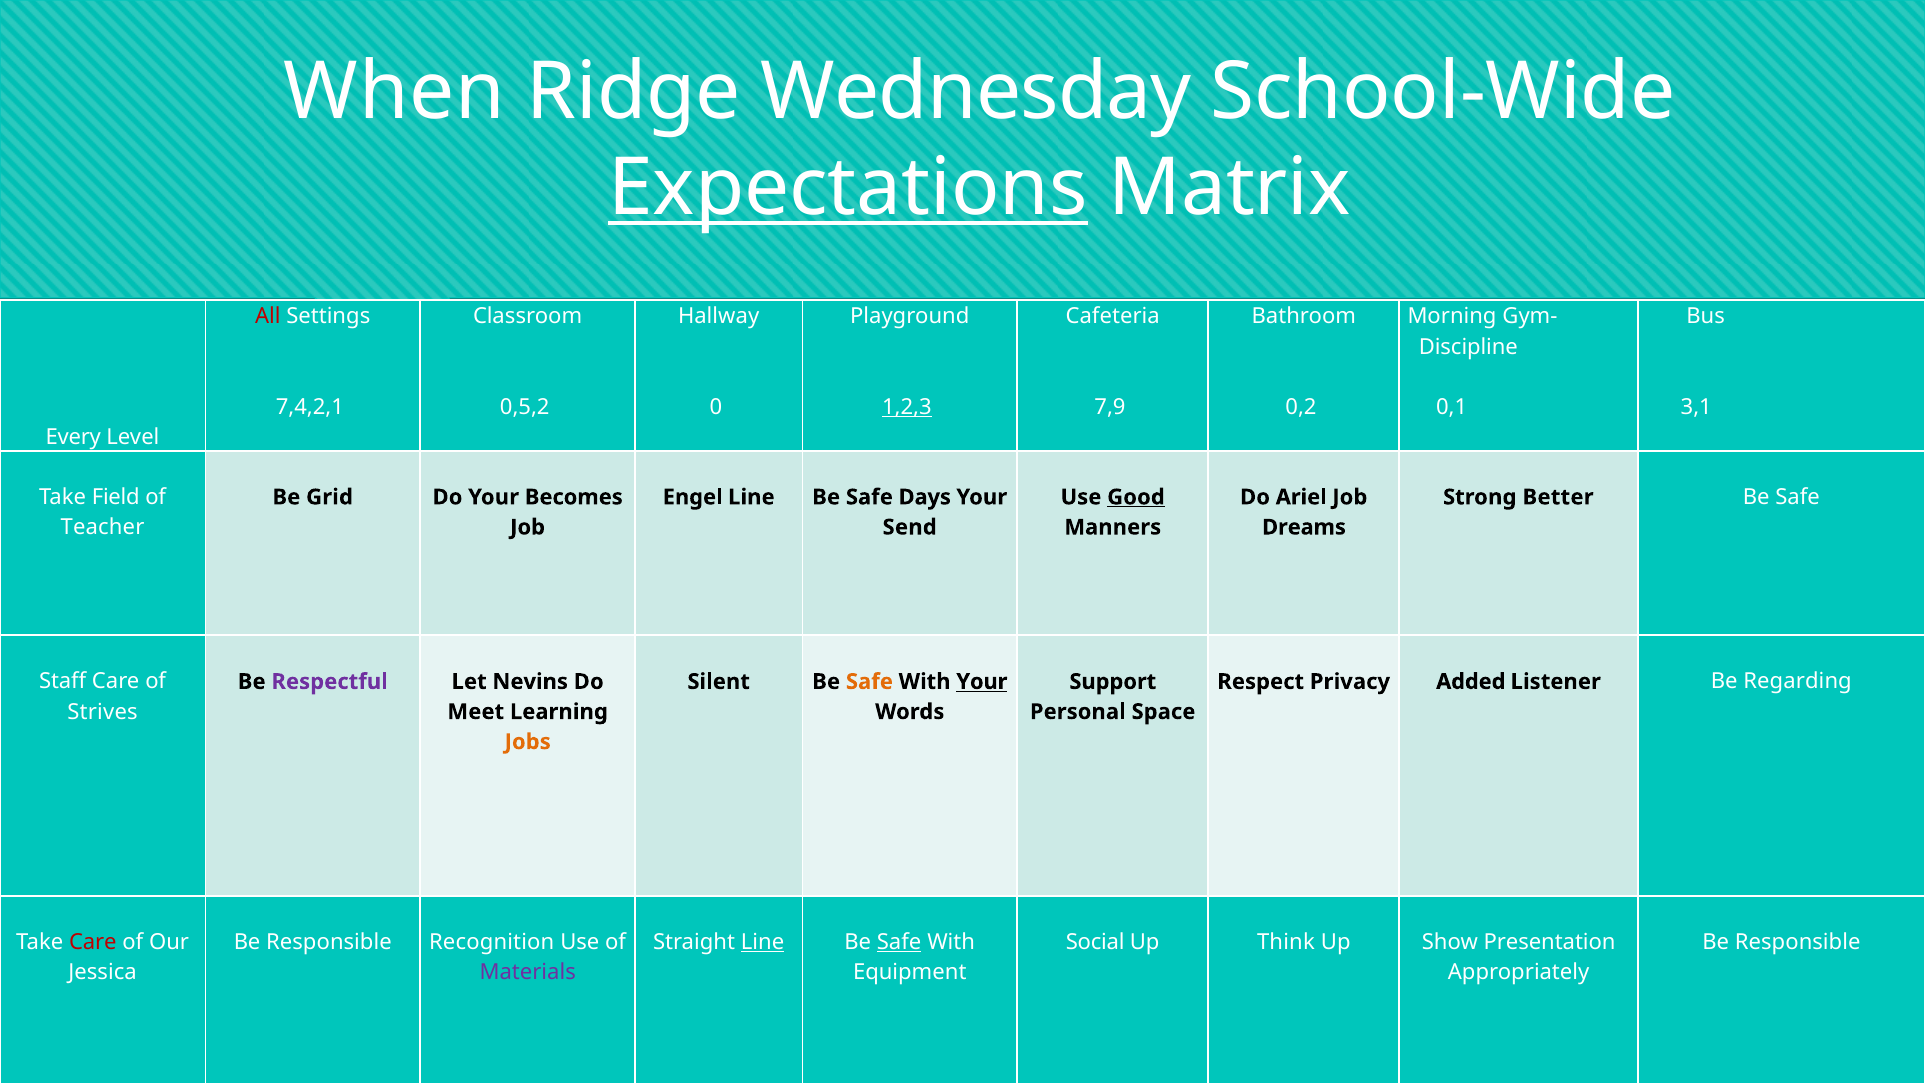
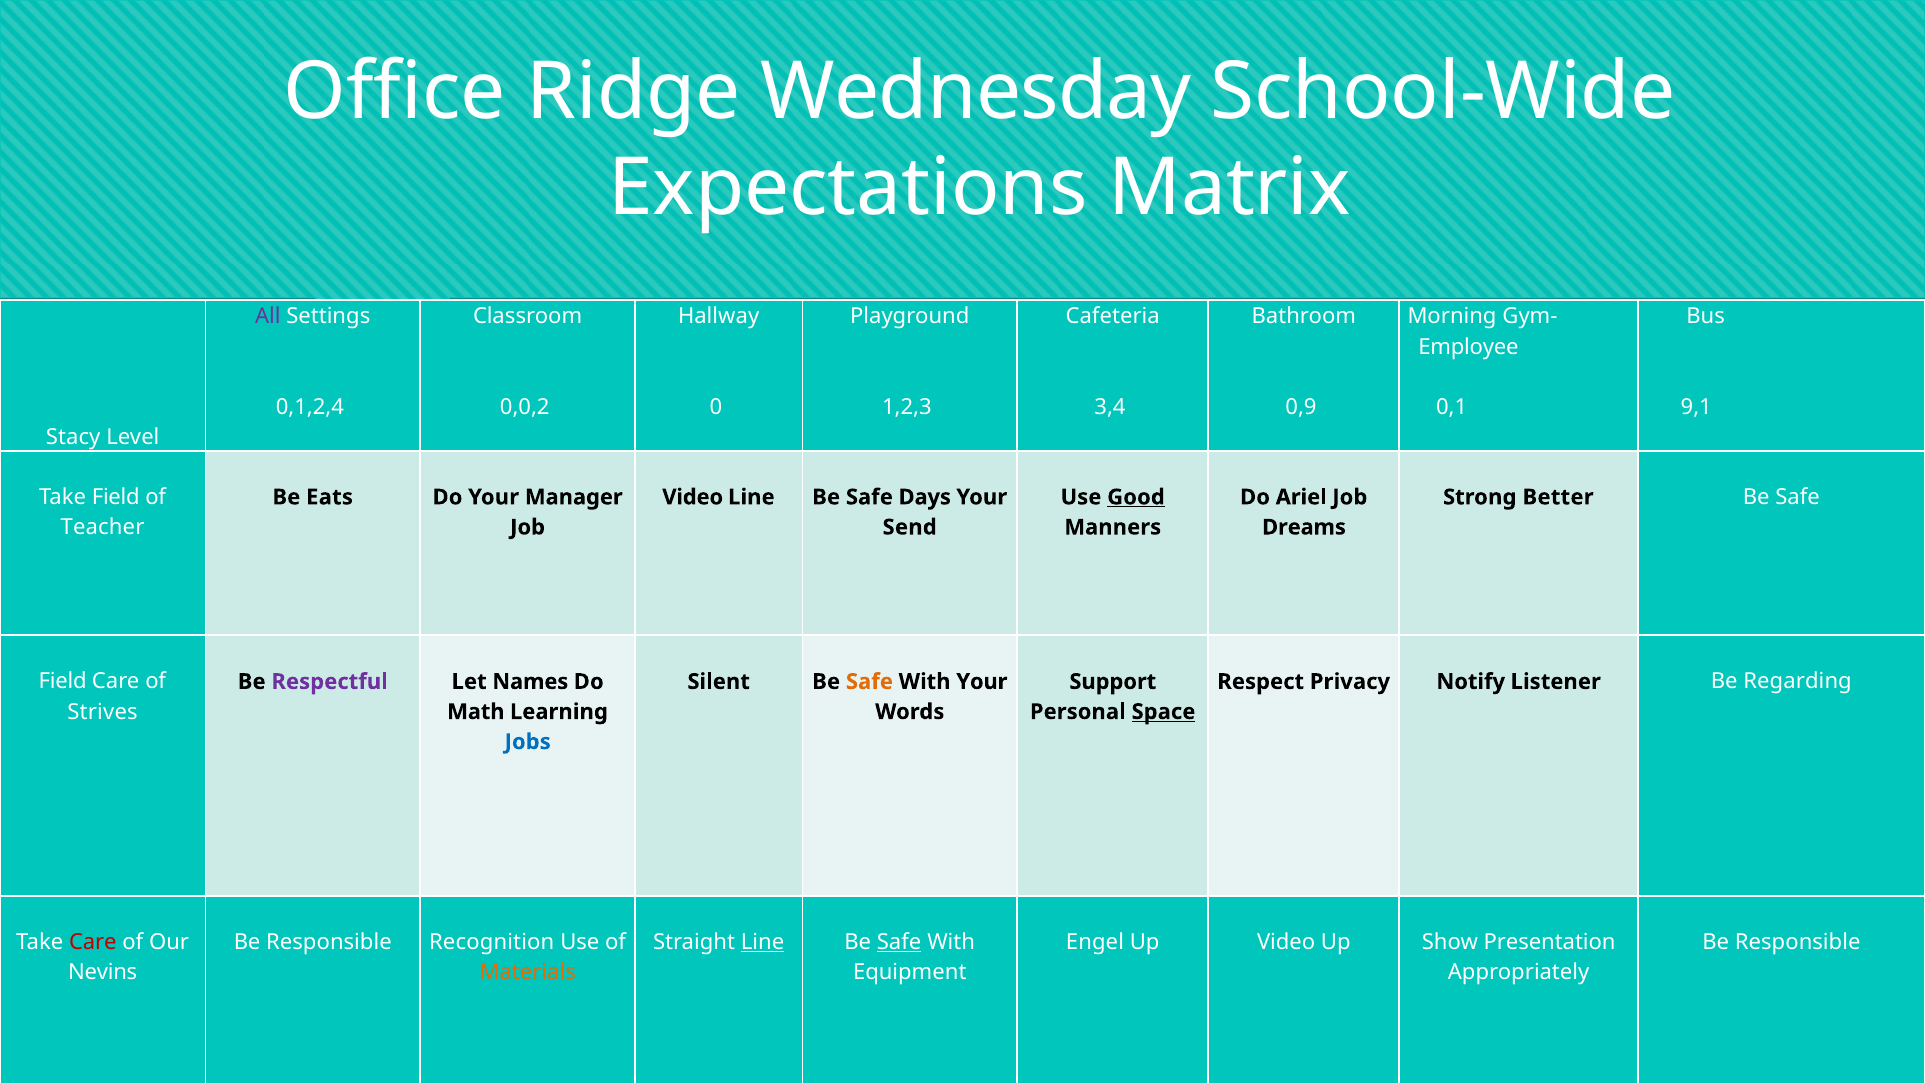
When: When -> Office
Expectations underline: present -> none
All colour: red -> purple
Discipline: Discipline -> Employee
7,4,2,1: 7,4,2,1 -> 0,1,2,4
0,5,2: 0,5,2 -> 0,0,2
1,2,3 underline: present -> none
7,9: 7,9 -> 3,4
0,2: 0,2 -> 0,9
3,1: 3,1 -> 9,1
Every: Every -> Stacy
Grid: Grid -> Eats
Becomes: Becomes -> Manager
Engel at (693, 497): Engel -> Video
Staff at (63, 682): Staff -> Field
Nevins: Nevins -> Names
Your at (982, 682) underline: present -> none
Added: Added -> Notify
Meet: Meet -> Math
Space underline: none -> present
Jobs colour: orange -> blue
Social: Social -> Engel
Up Think: Think -> Video
Jessica: Jessica -> Nevins
Materials colour: purple -> orange
